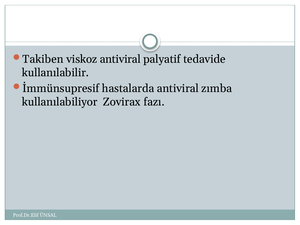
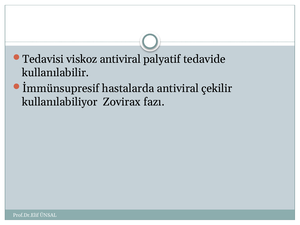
Takiben: Takiben -> Tedavisi
zımba: zımba -> çekilir
